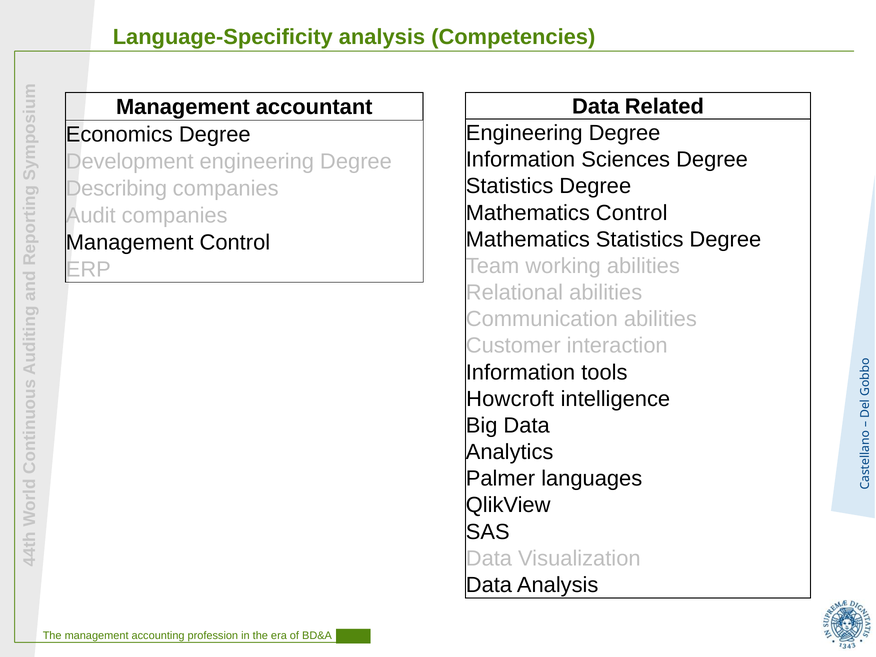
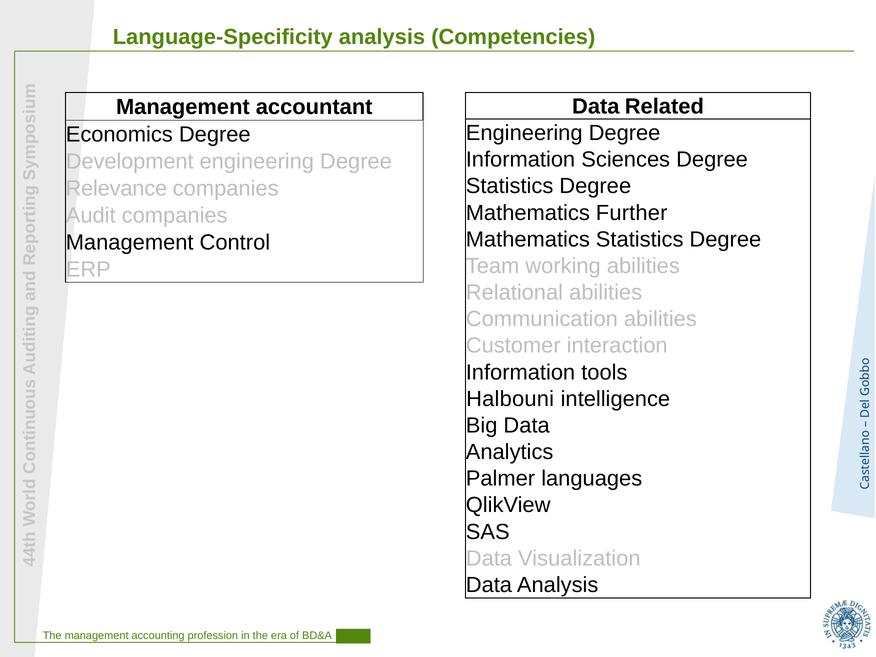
Describing: Describing -> Relevance
Mathematics Control: Control -> Further
Howcroft: Howcroft -> Halbouni
